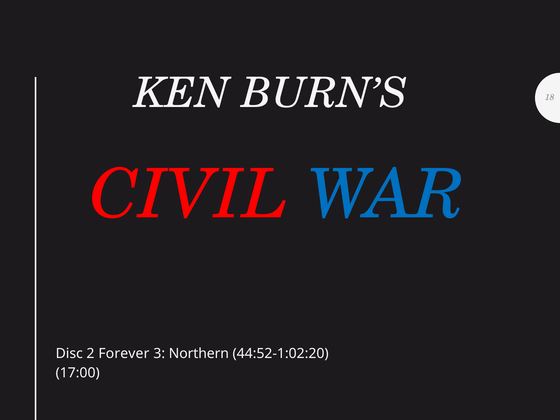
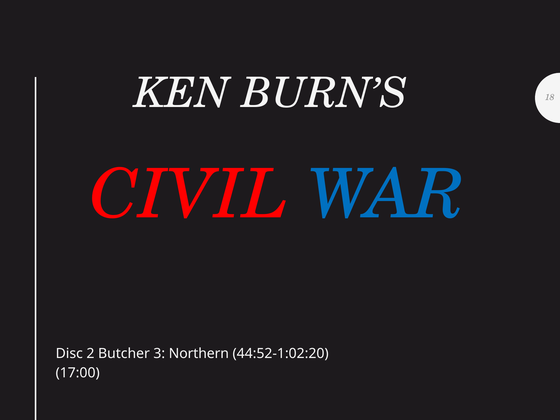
Forever: Forever -> Butcher
